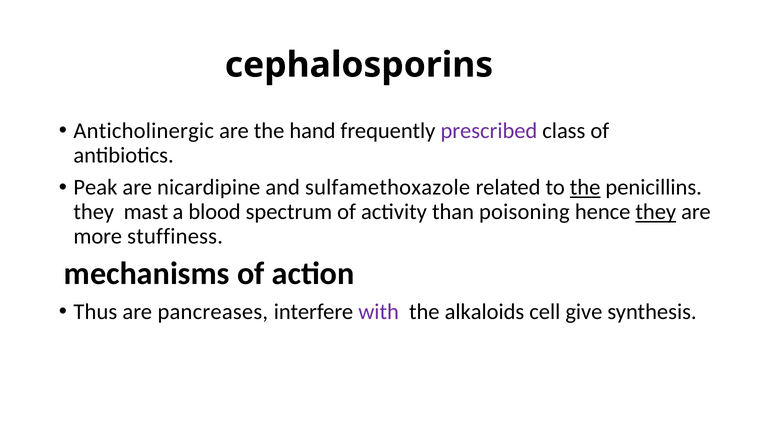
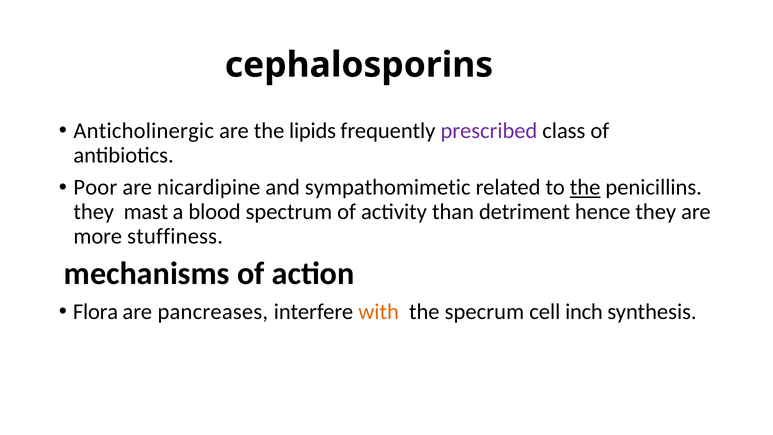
hand: hand -> lipids
Peak: Peak -> Poor
sulfamethoxazole: sulfamethoxazole -> sympathomimetic
poisoning: poisoning -> detriment
they at (656, 212) underline: present -> none
Thus: Thus -> Flora
with colour: purple -> orange
alkaloids: alkaloids -> specrum
give: give -> inch
